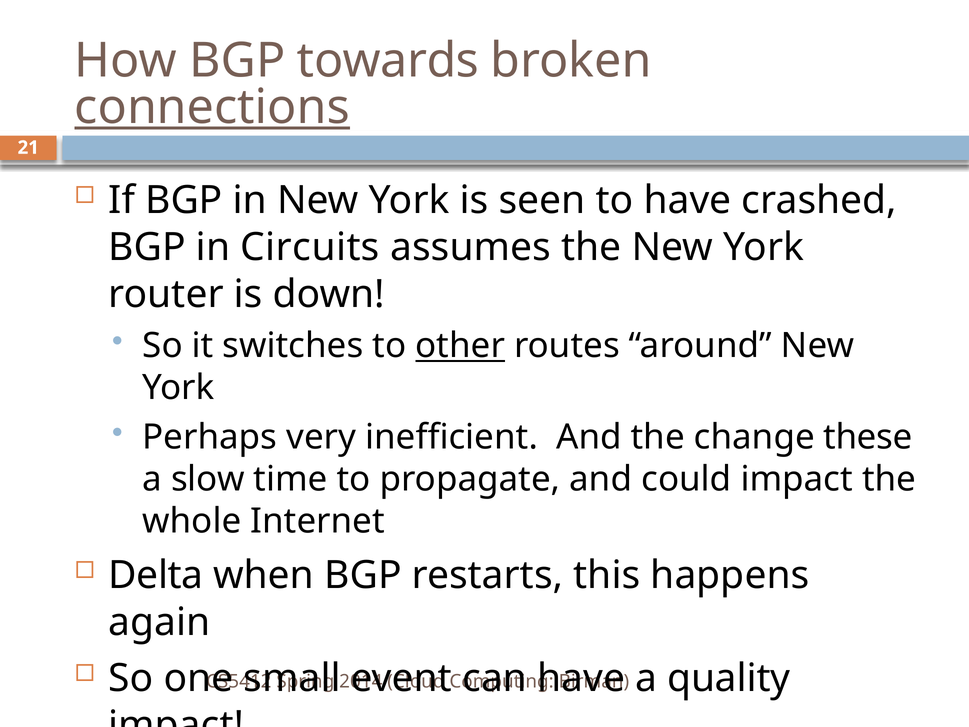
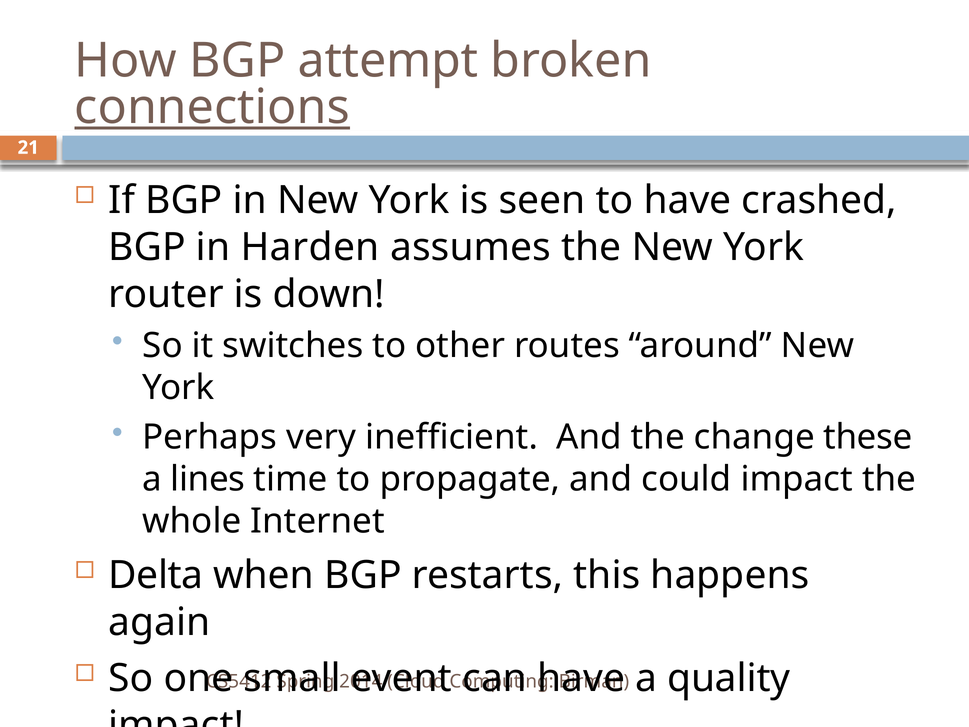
towards: towards -> attempt
Circuits: Circuits -> Harden
other underline: present -> none
slow: slow -> lines
